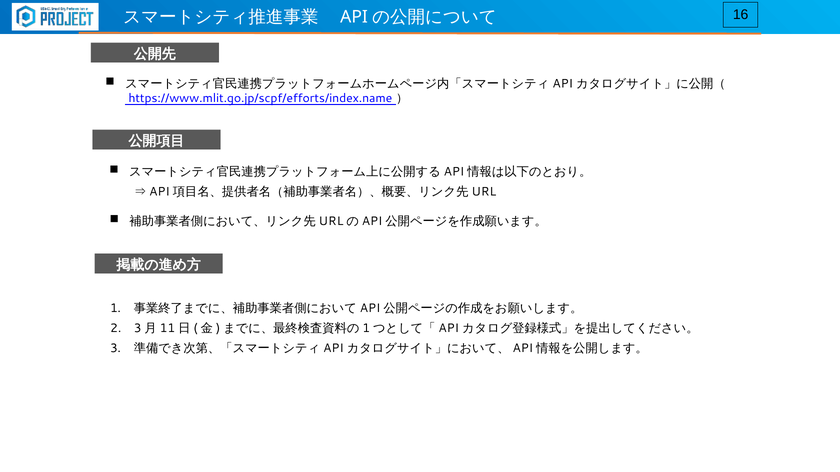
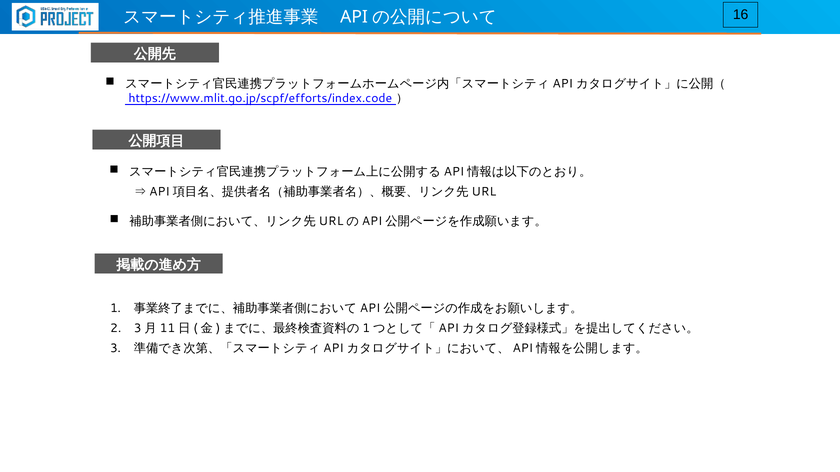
https://www.mlit.go.jp/scpf/efforts/index.name: https://www.mlit.go.jp/scpf/efforts/index.name -> https://www.mlit.go.jp/scpf/efforts/index.code
